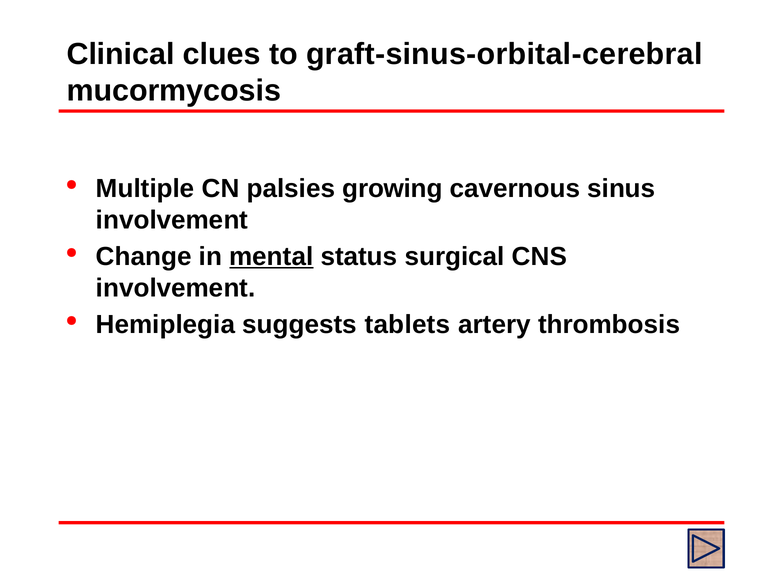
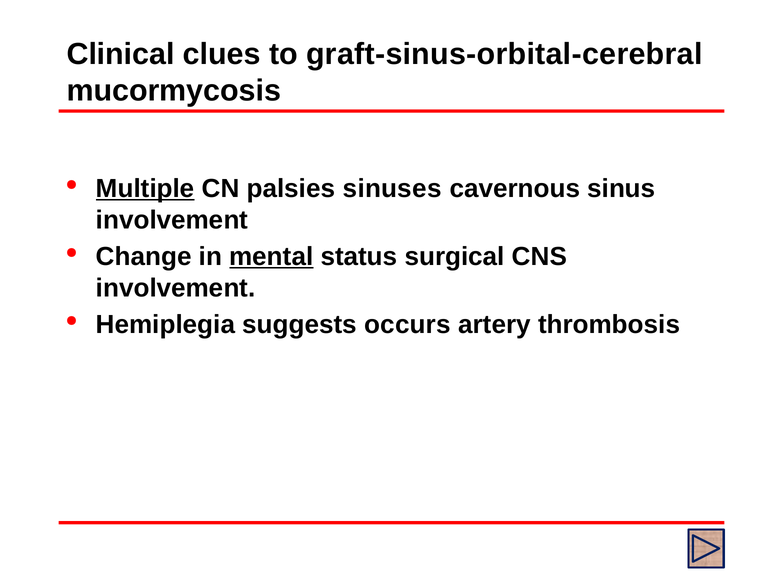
Multiple underline: none -> present
growing: growing -> sinuses
tablets: tablets -> occurs
